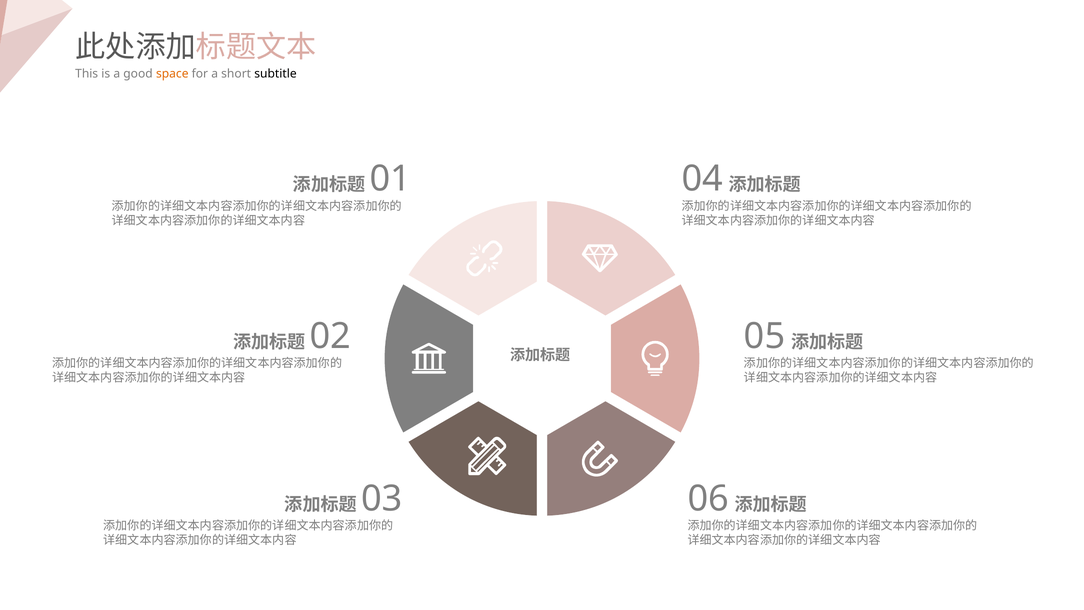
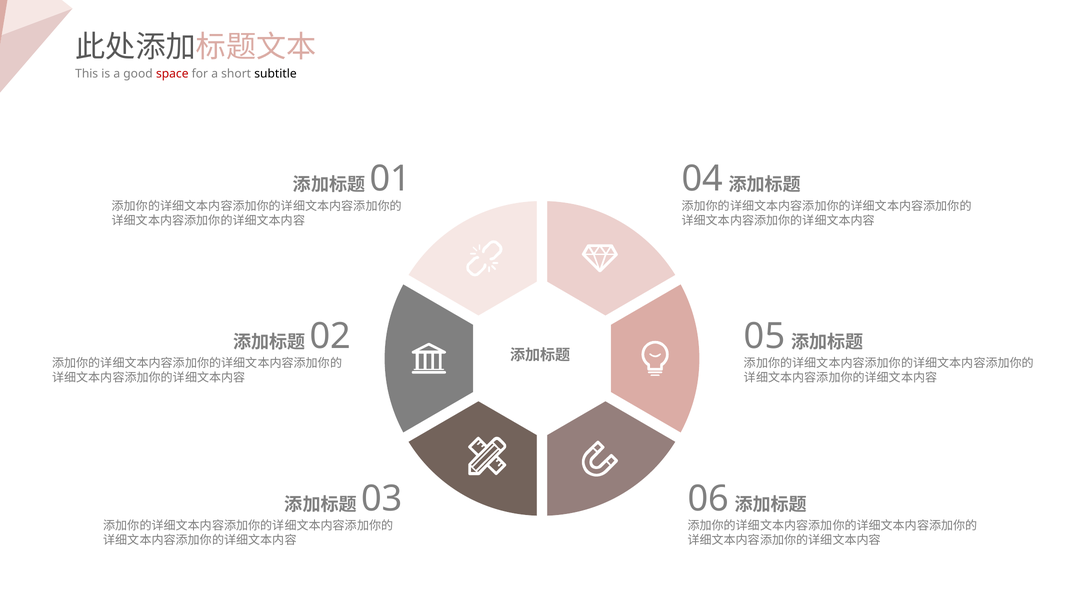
space colour: orange -> red
